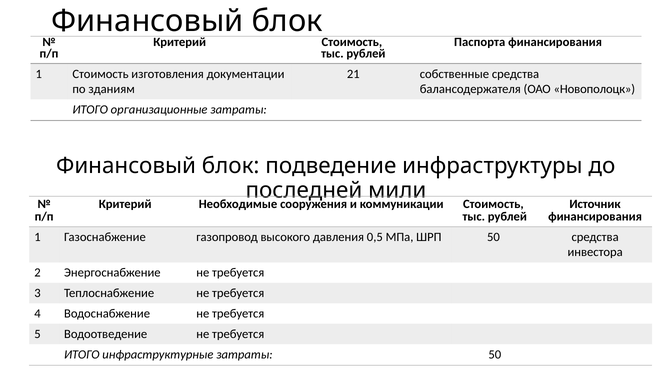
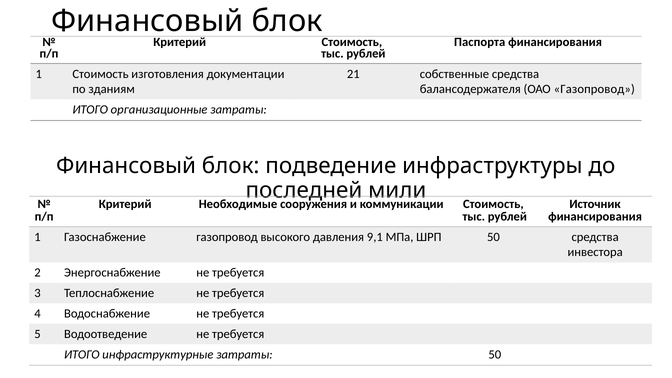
ОАО Новополоцк: Новополоцк -> Газопровод
0,5: 0,5 -> 9,1
